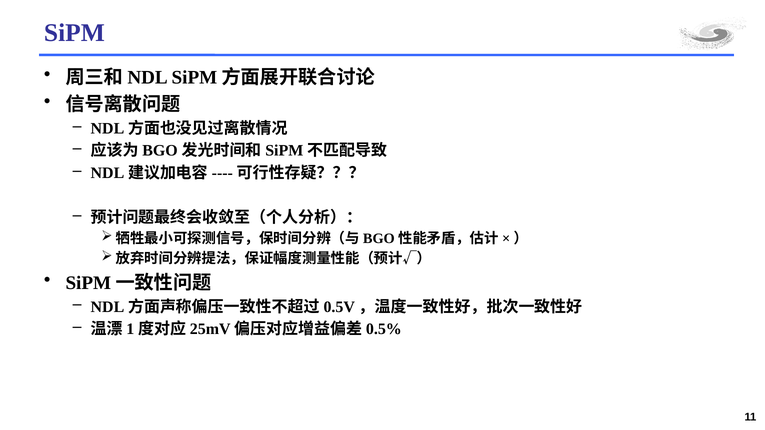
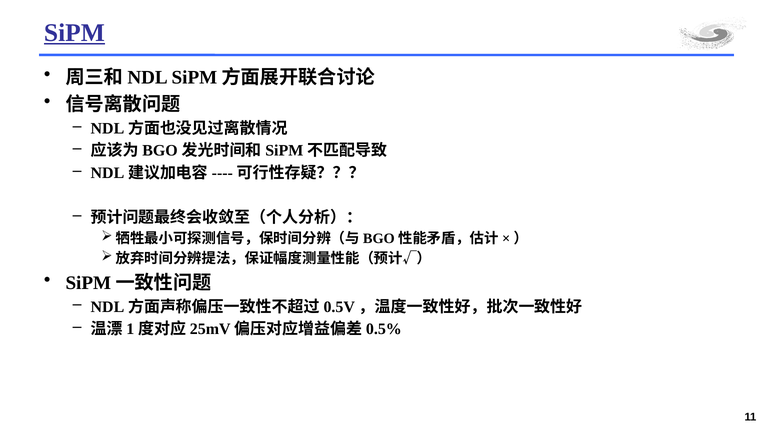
SiPM underline: none -> present
